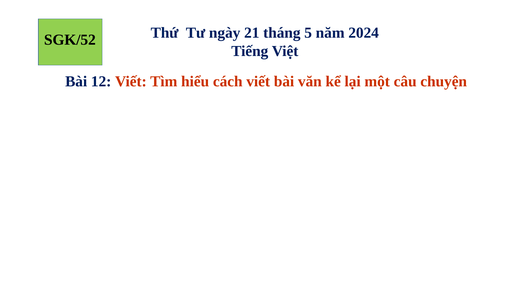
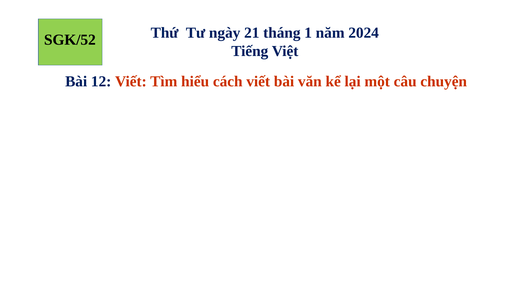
5: 5 -> 1
